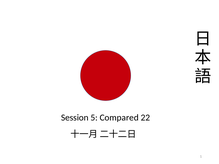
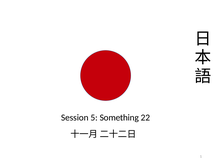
Compared: Compared -> Something
